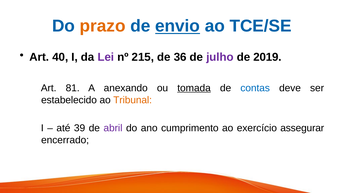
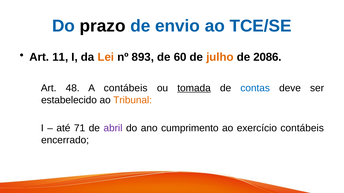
prazo colour: orange -> black
envio underline: present -> none
40: 40 -> 11
Lei colour: purple -> orange
215: 215 -> 893
36: 36 -> 60
julho colour: purple -> orange
2019: 2019 -> 2086
81: 81 -> 48
A anexando: anexando -> contábeis
39: 39 -> 71
exercício assegurar: assegurar -> contábeis
